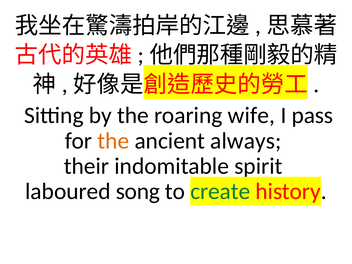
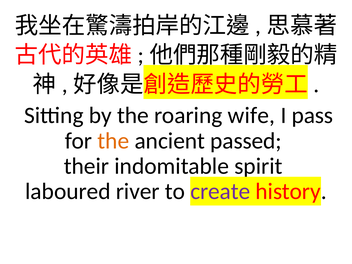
always: always -> passed
song: song -> river
create colour: green -> purple
